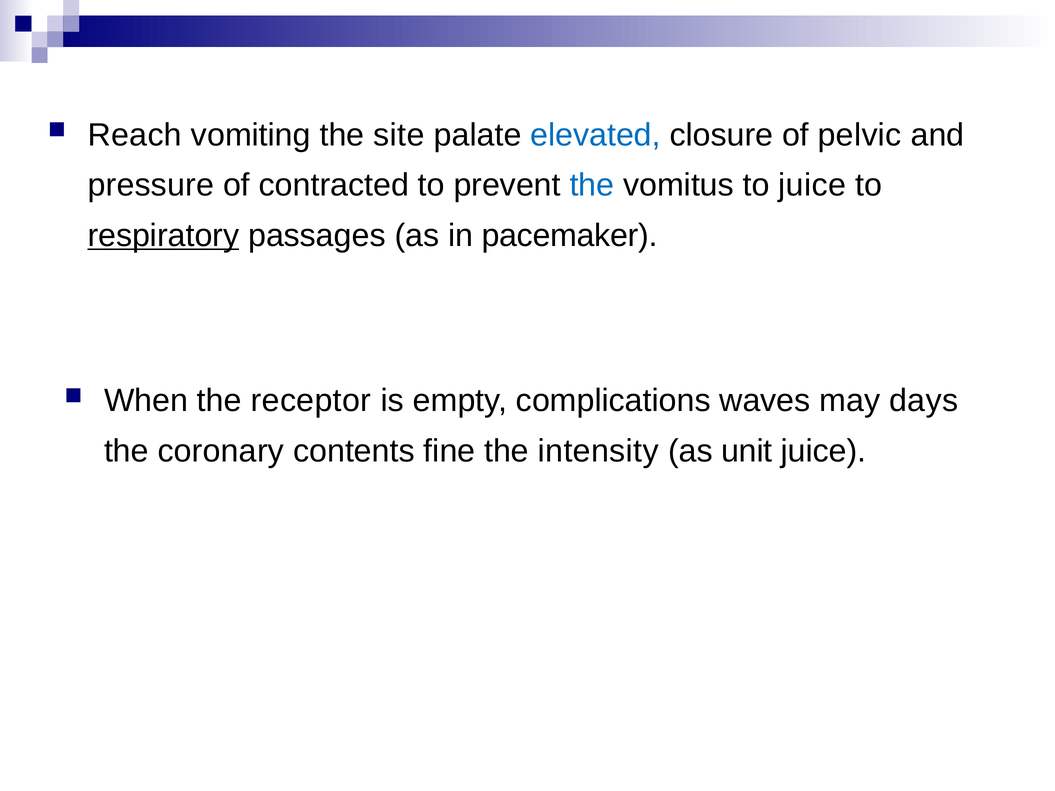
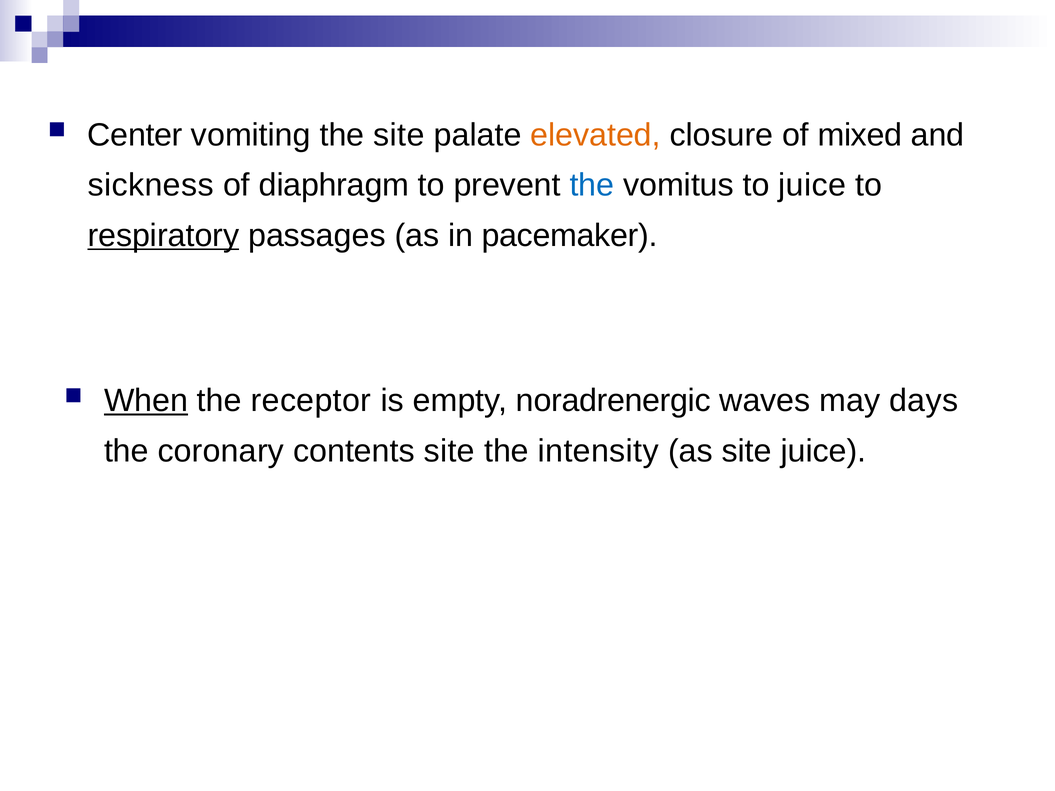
Reach: Reach -> Center
elevated colour: blue -> orange
pelvic: pelvic -> mixed
pressure: pressure -> sickness
contracted: contracted -> diaphragm
When underline: none -> present
complications: complications -> noradrenergic
contents fine: fine -> site
as unit: unit -> site
